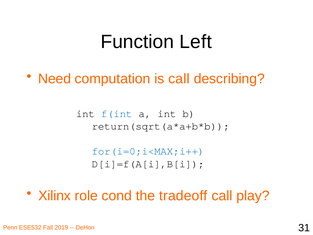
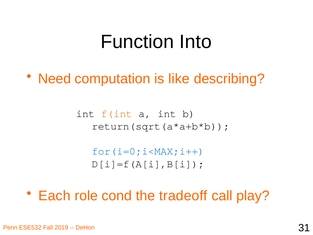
Left: Left -> Into
is call: call -> like
f(int colour: blue -> orange
Xilinx: Xilinx -> Each
